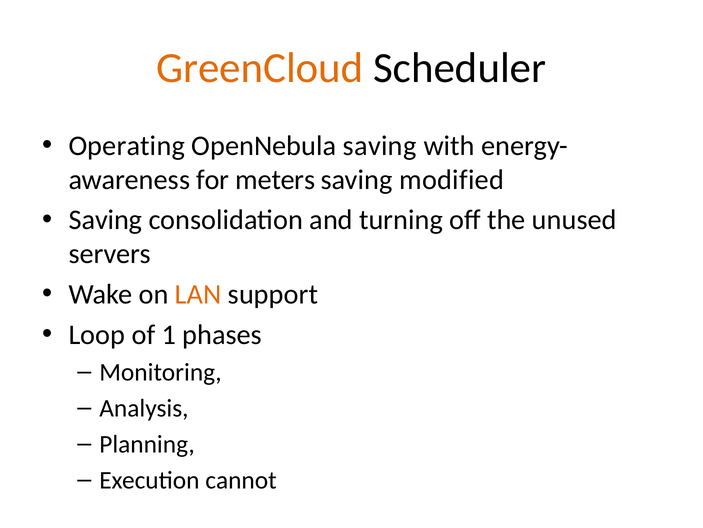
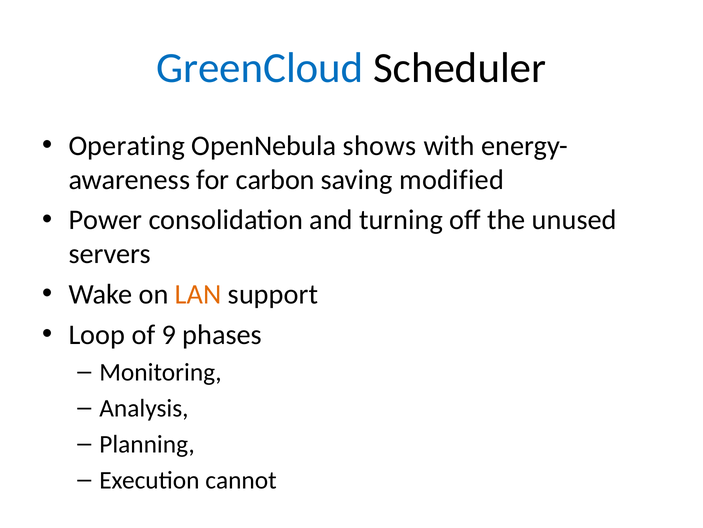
GreenCloud colour: orange -> blue
OpenNebula saving: saving -> shows
meters: meters -> carbon
Saving at (105, 220): Saving -> Power
1: 1 -> 9
